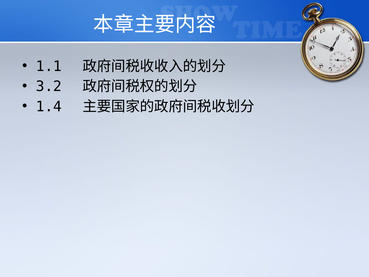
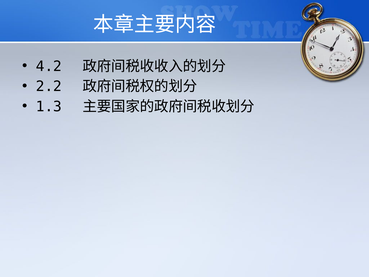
1.1: 1.1 -> 4.2
3.2: 3.2 -> 2.2
1.4: 1.4 -> 1.3
